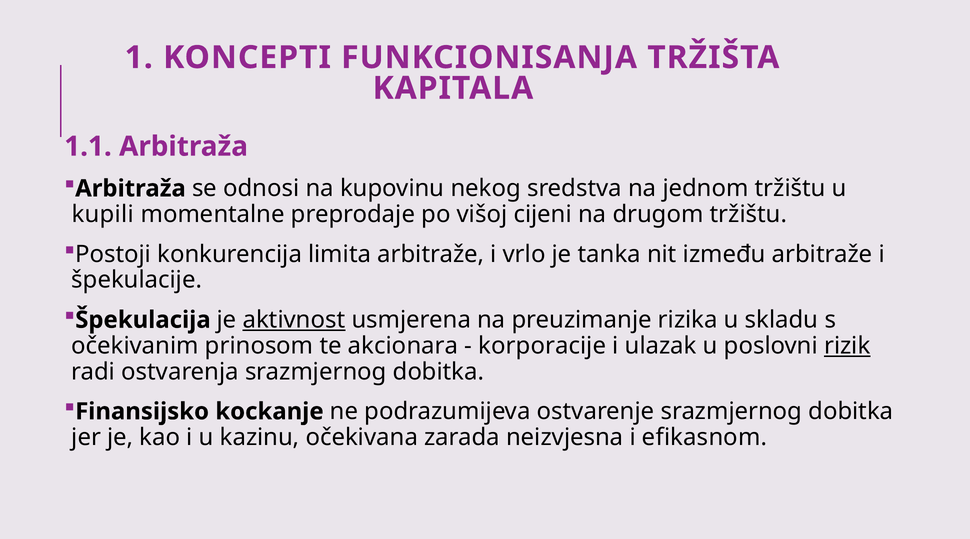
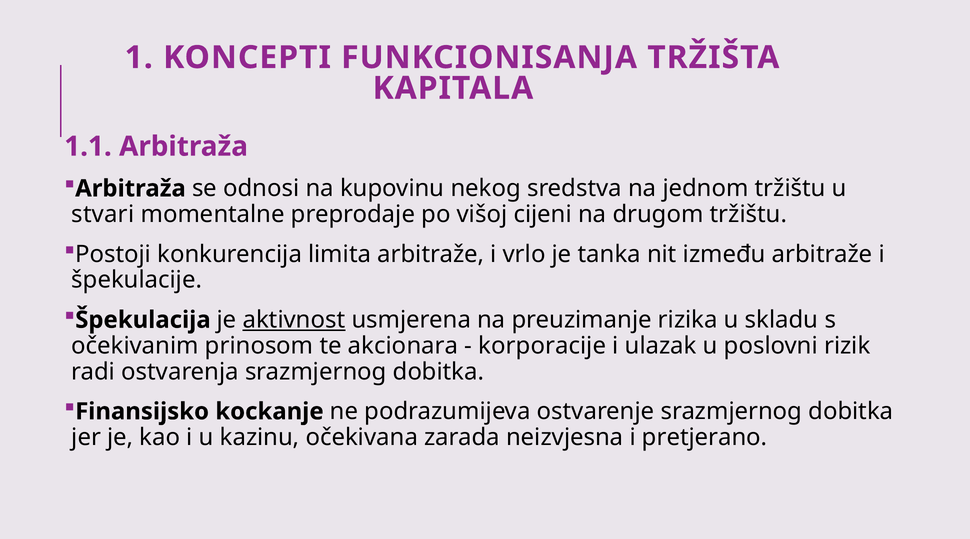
kupili: kupili -> stvari
rizik underline: present -> none
efikasnom: efikasnom -> pretjerano
